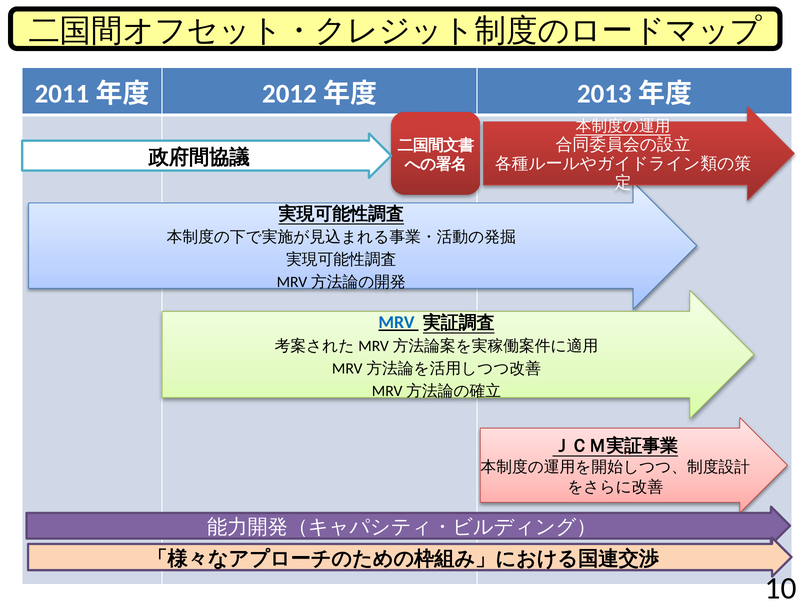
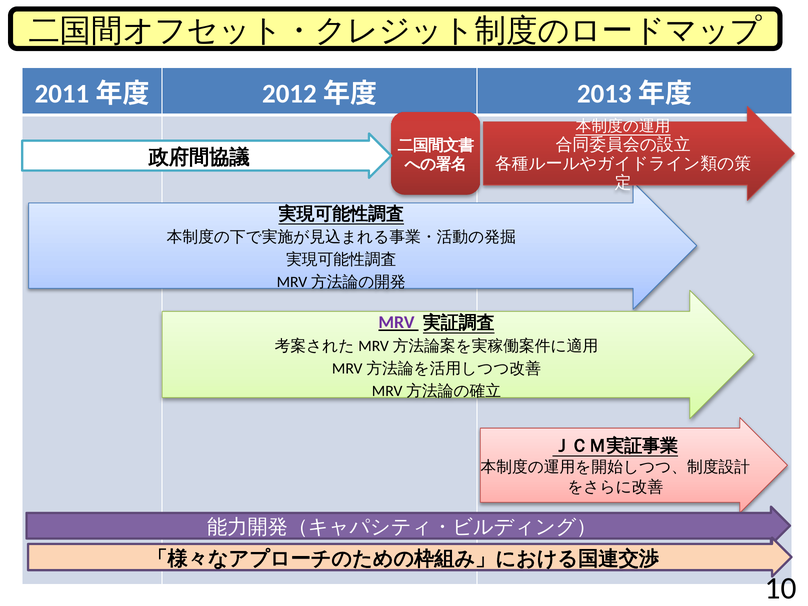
MRV colour: blue -> purple
